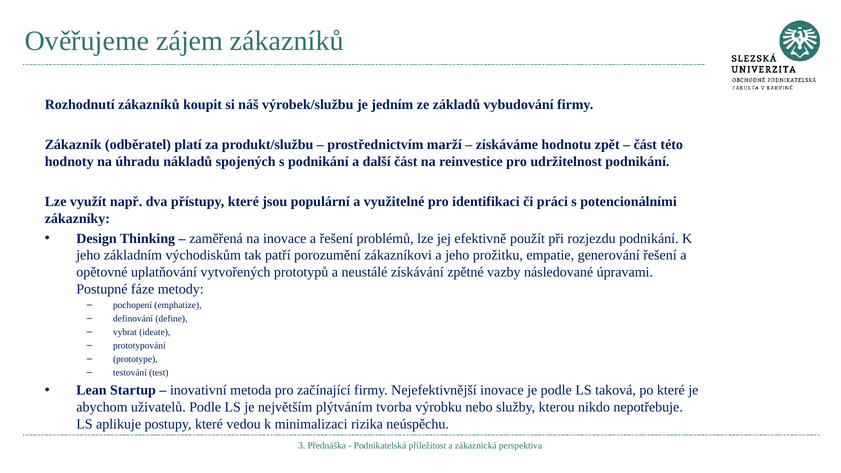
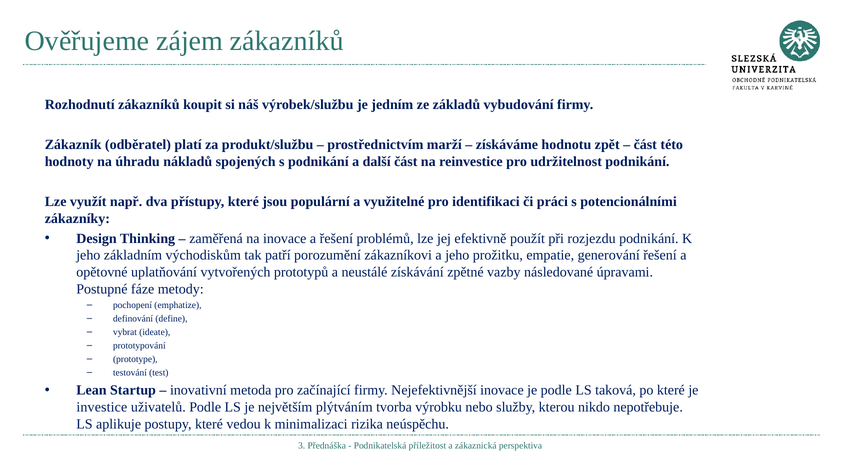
abychom: abychom -> investice
